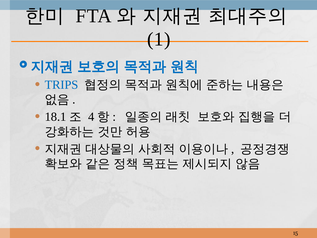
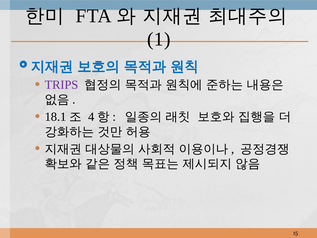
TRIPS colour: blue -> purple
